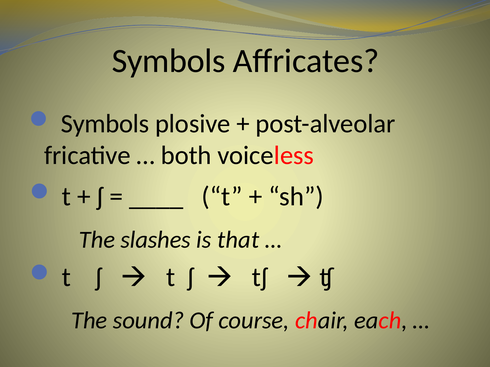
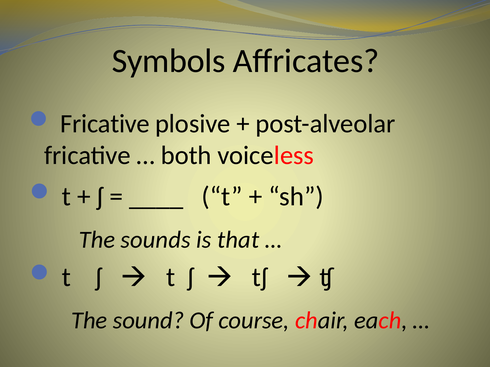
Symbols at (105, 124): Symbols -> Fricative
slashes: slashes -> sounds
